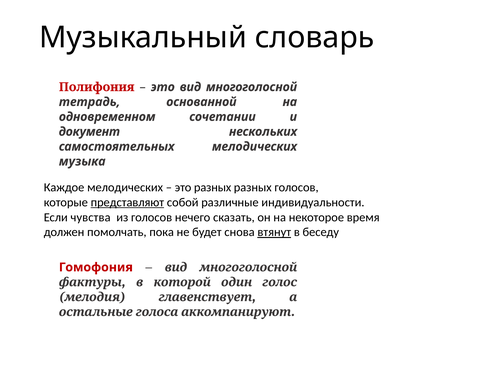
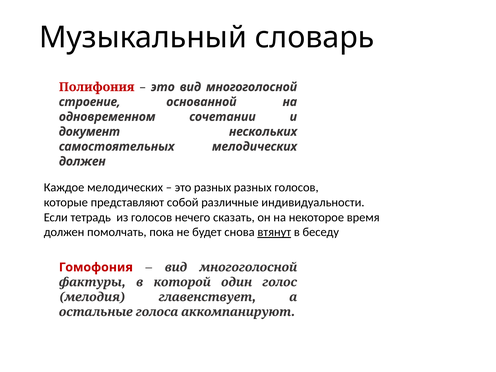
тетрадь: тетрадь -> строение
музыка at (82, 161): музыка -> должен
представляют underline: present -> none
чувства: чувства -> тетрадь
